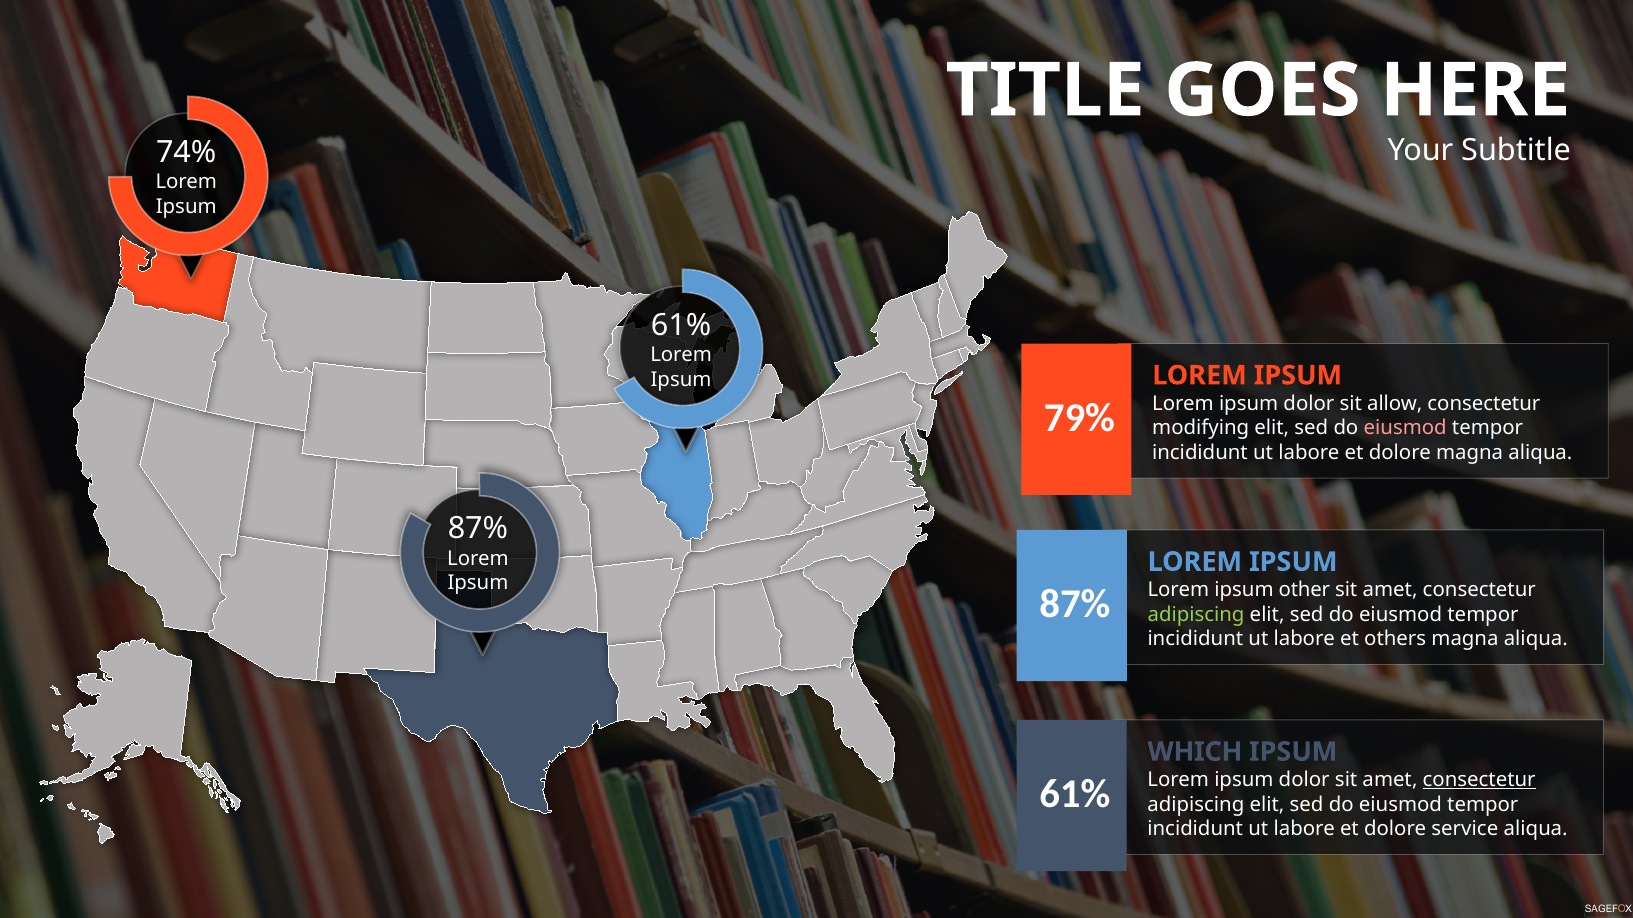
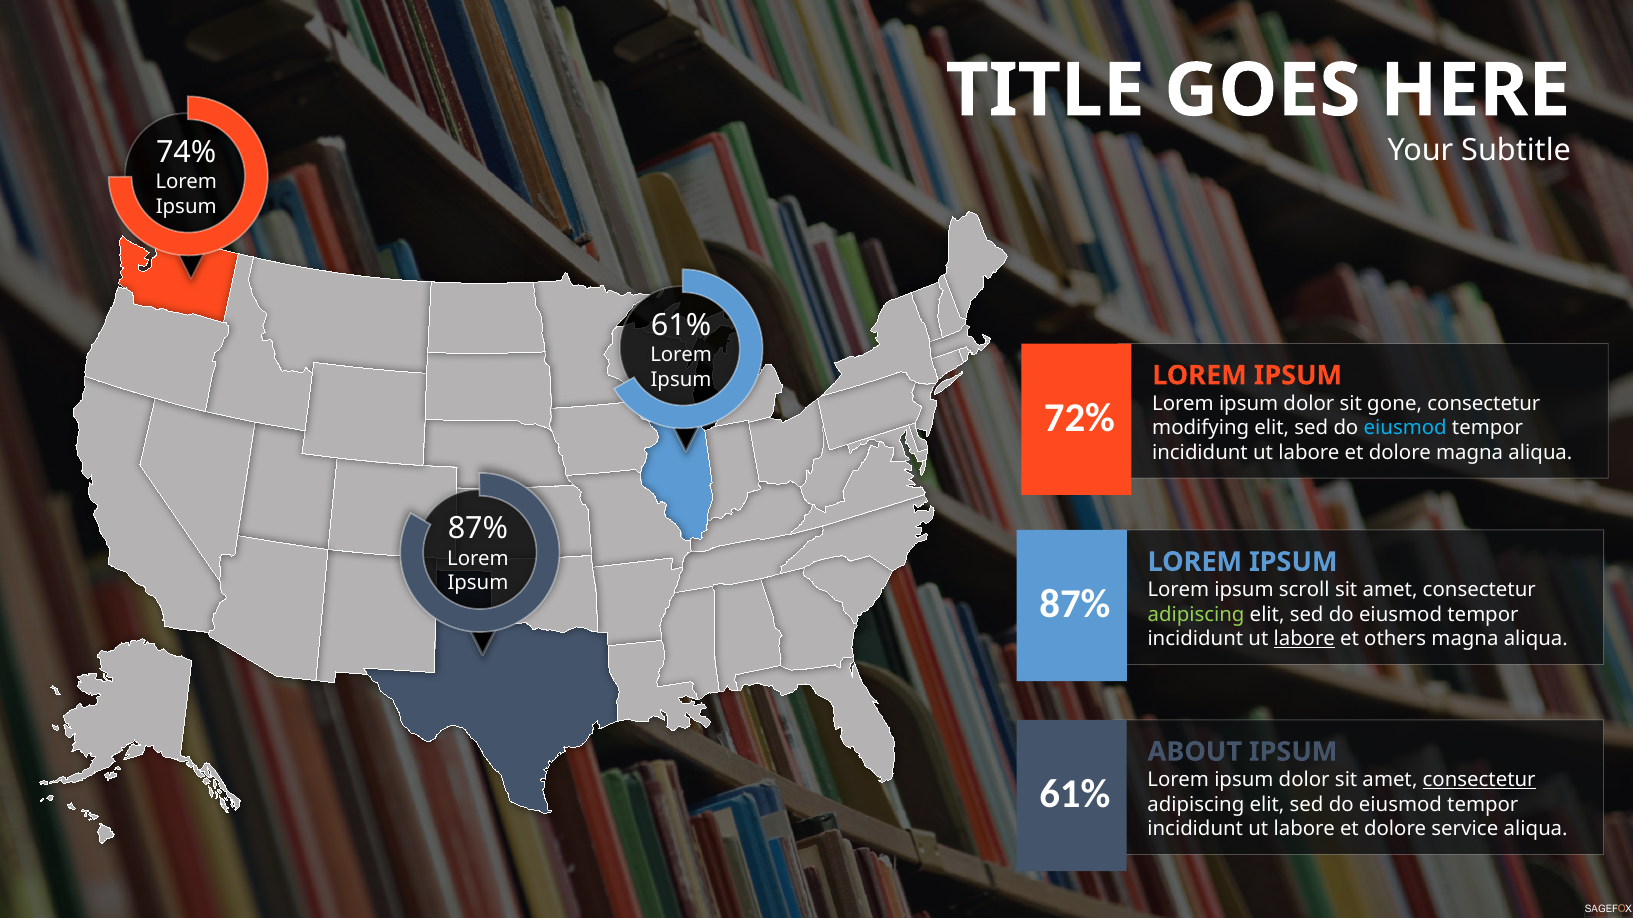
allow: allow -> gone
79%: 79% -> 72%
eiusmod at (1405, 428) colour: pink -> light blue
other: other -> scroll
labore at (1304, 639) underline: none -> present
WHICH: WHICH -> ABOUT
